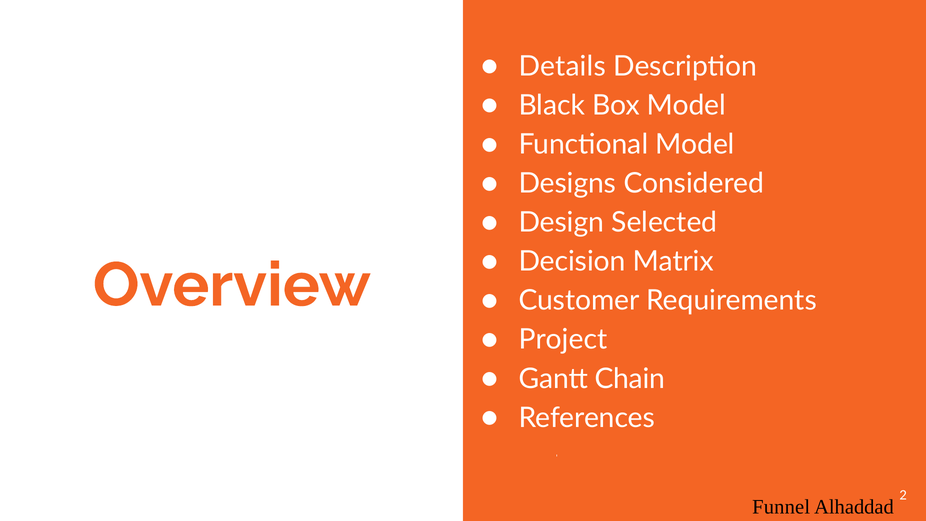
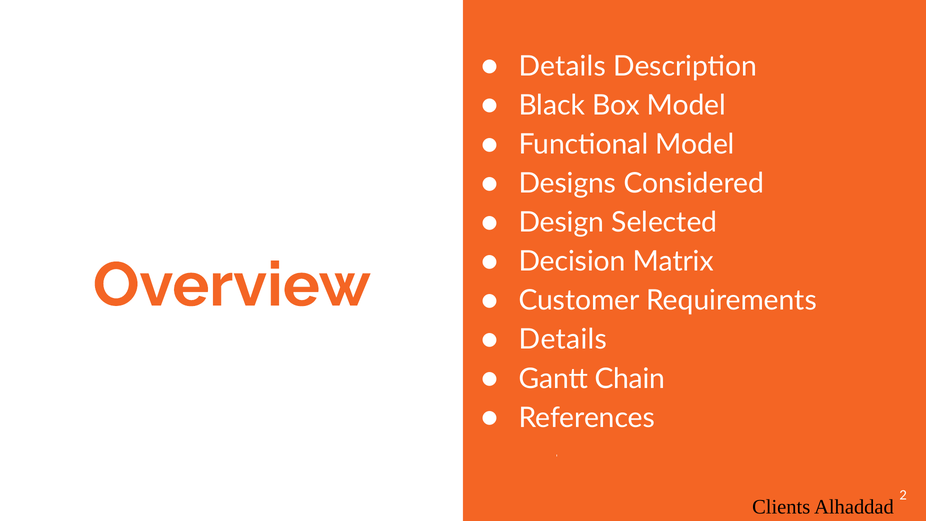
Project at (563, 340): Project -> Details
Funnel: Funnel -> Clients
